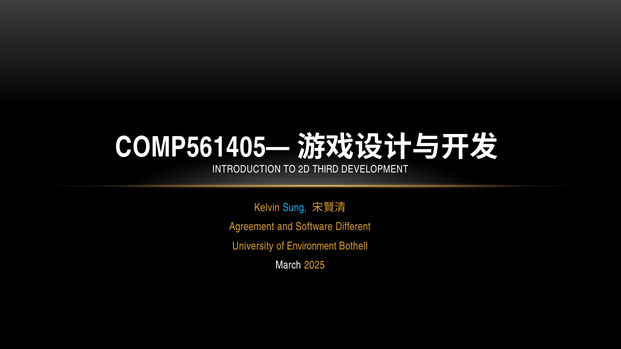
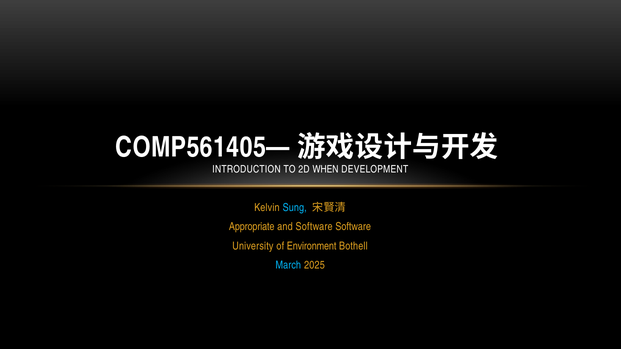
THIRD: THIRD -> WHEN
Agreement: Agreement -> Appropriate
Software Different: Different -> Software
March colour: white -> light blue
